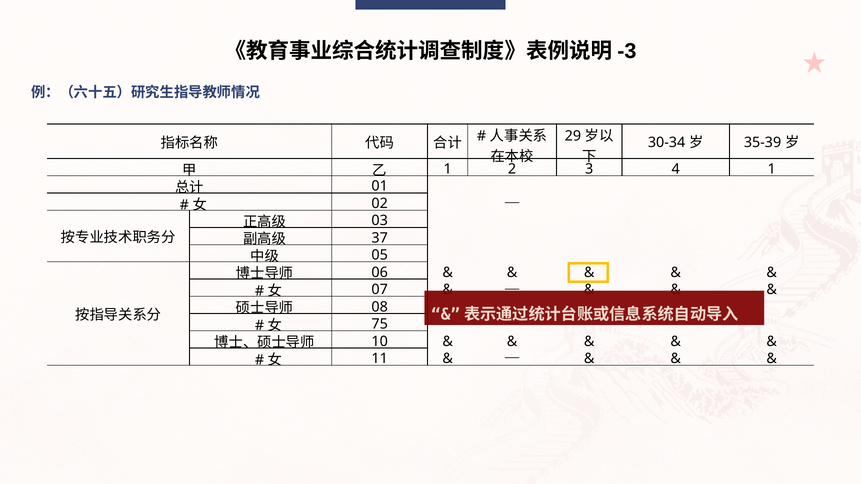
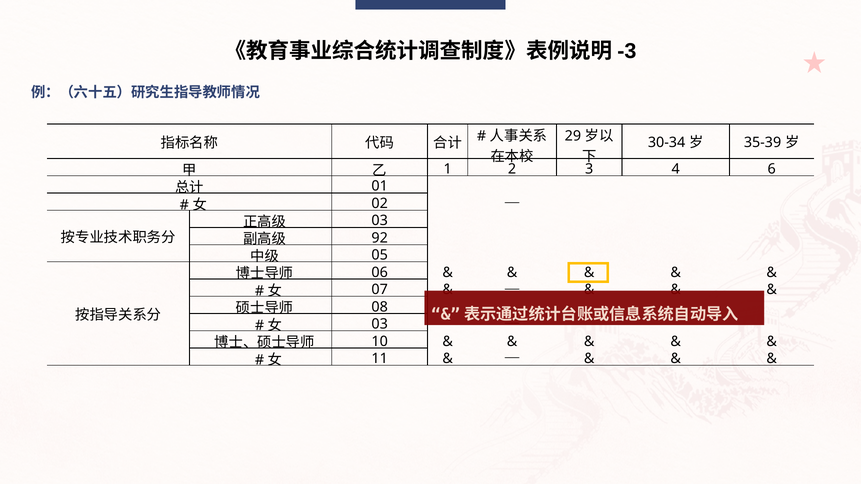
4 1: 1 -> 6
37: 37 -> 92
75 at (380, 324): 75 -> 03
